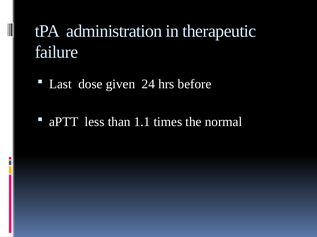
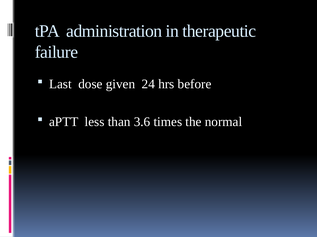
1.1: 1.1 -> 3.6
